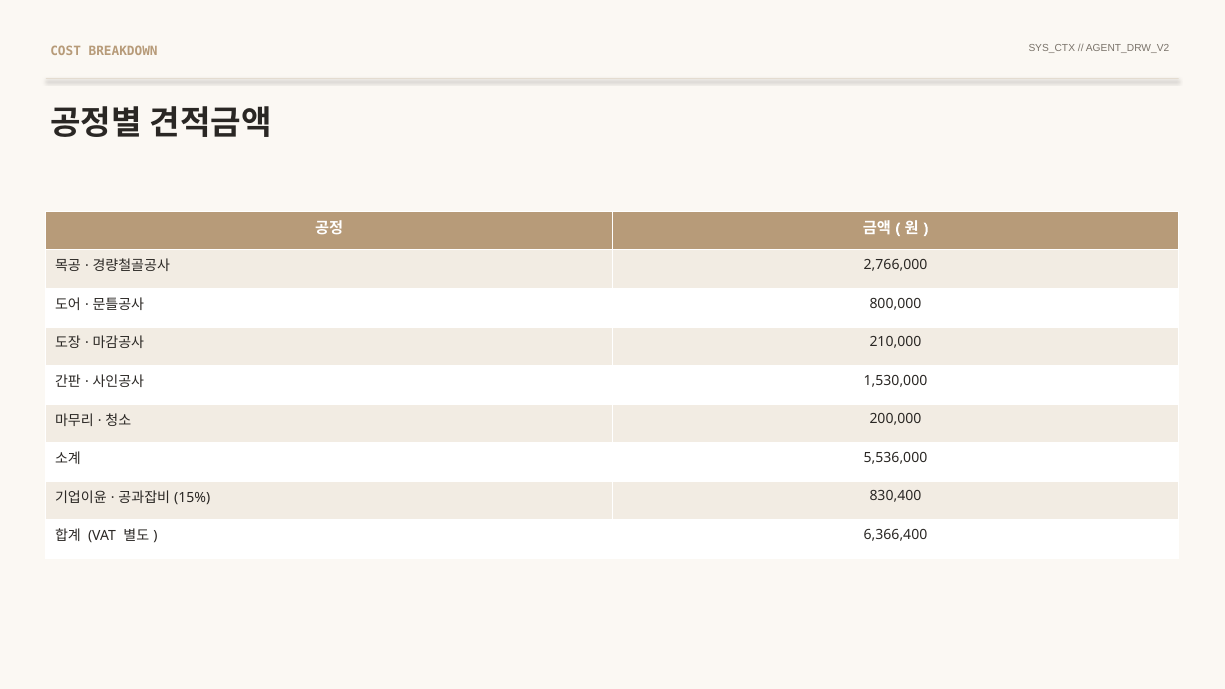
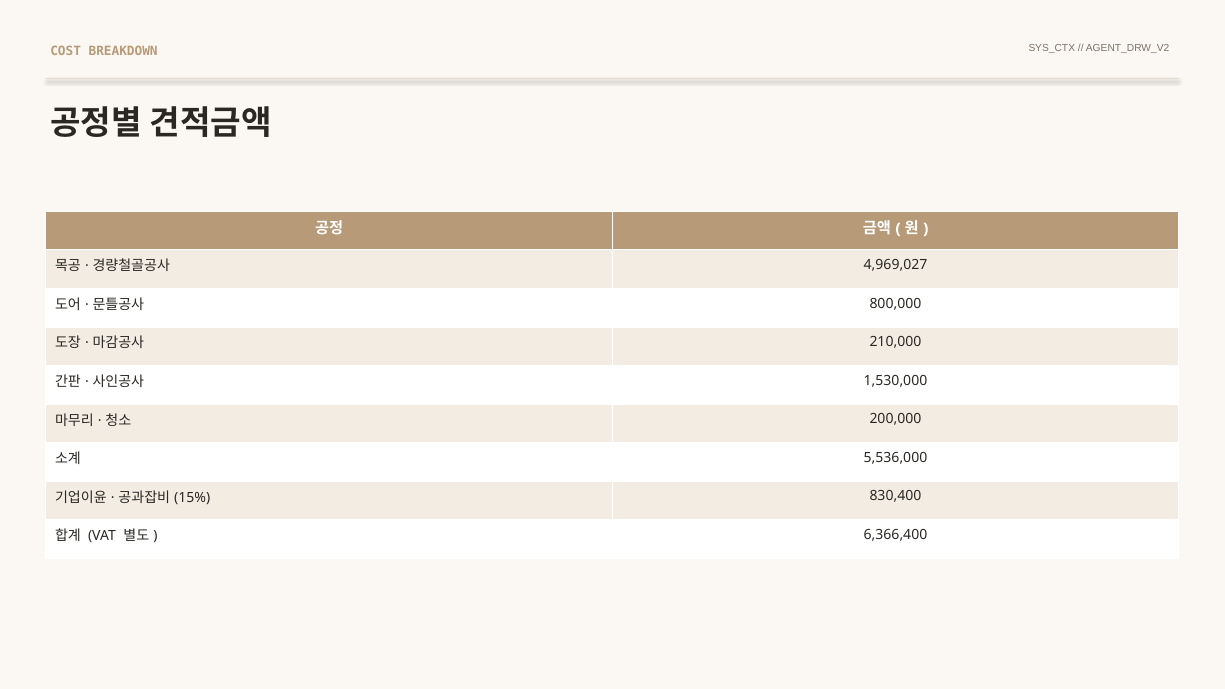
2,766,000: 2,766,000 -> 4,969,027
